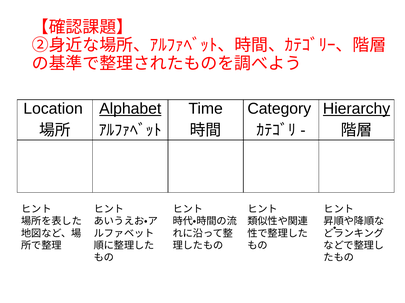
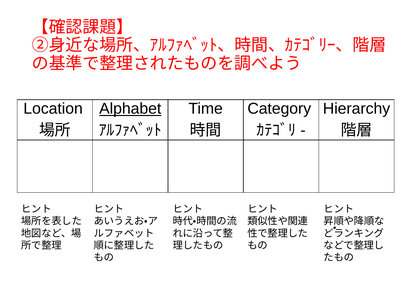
Hierarchy underline: present -> none
